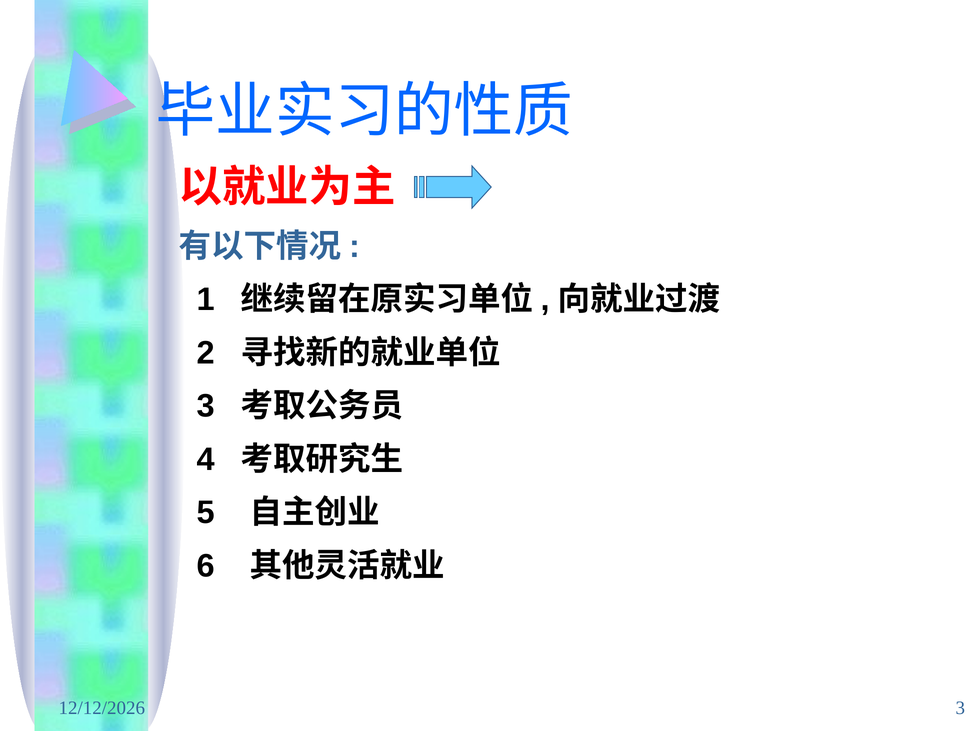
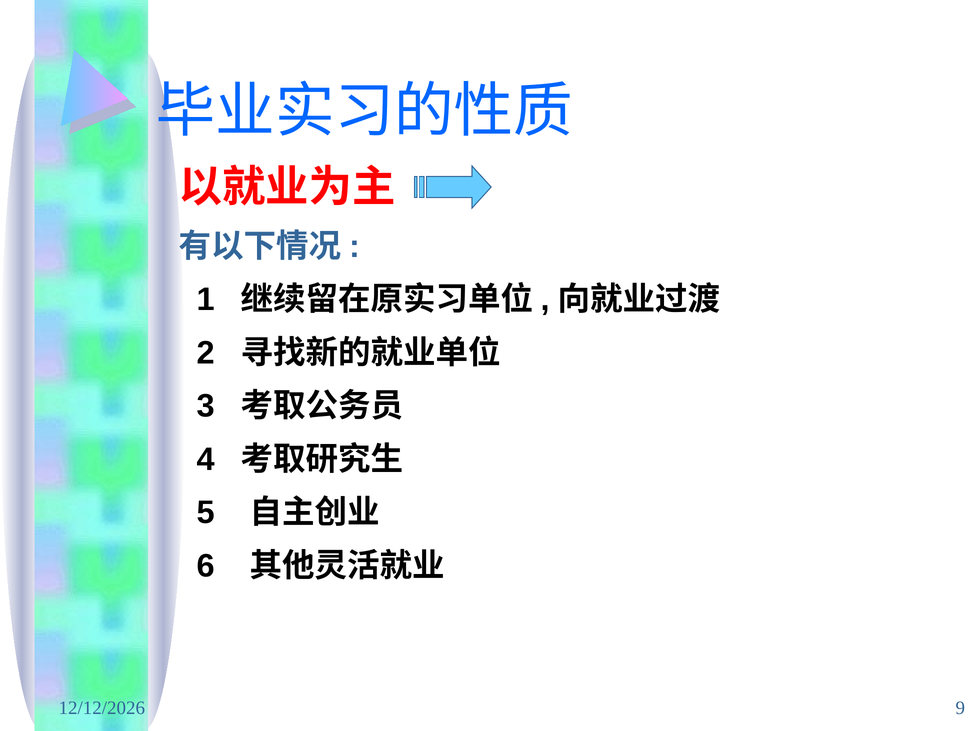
3 at (960, 708): 3 -> 9
